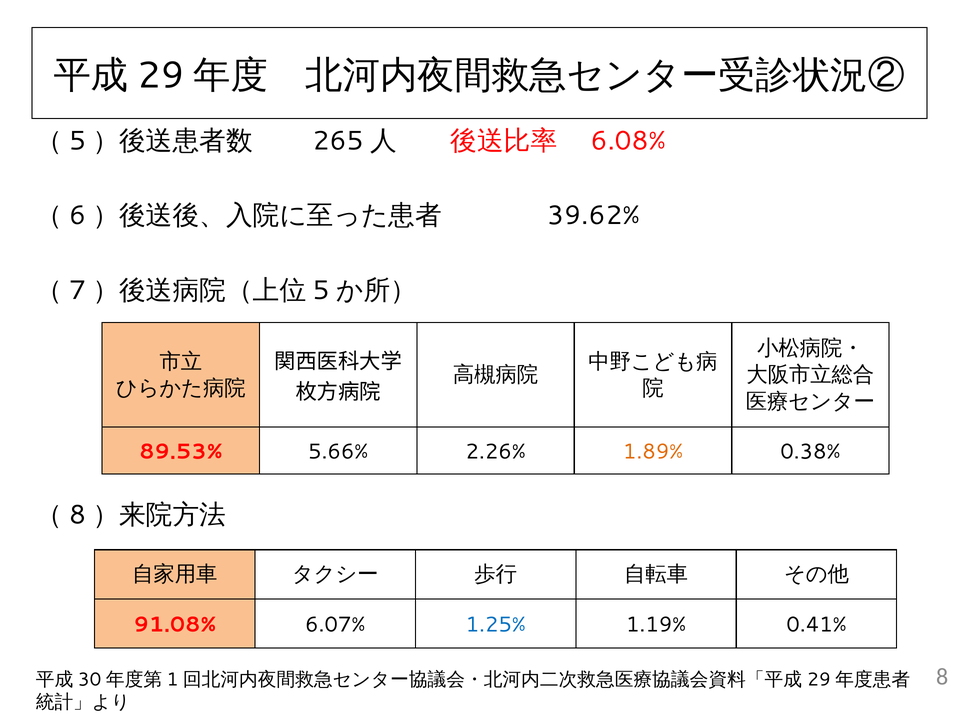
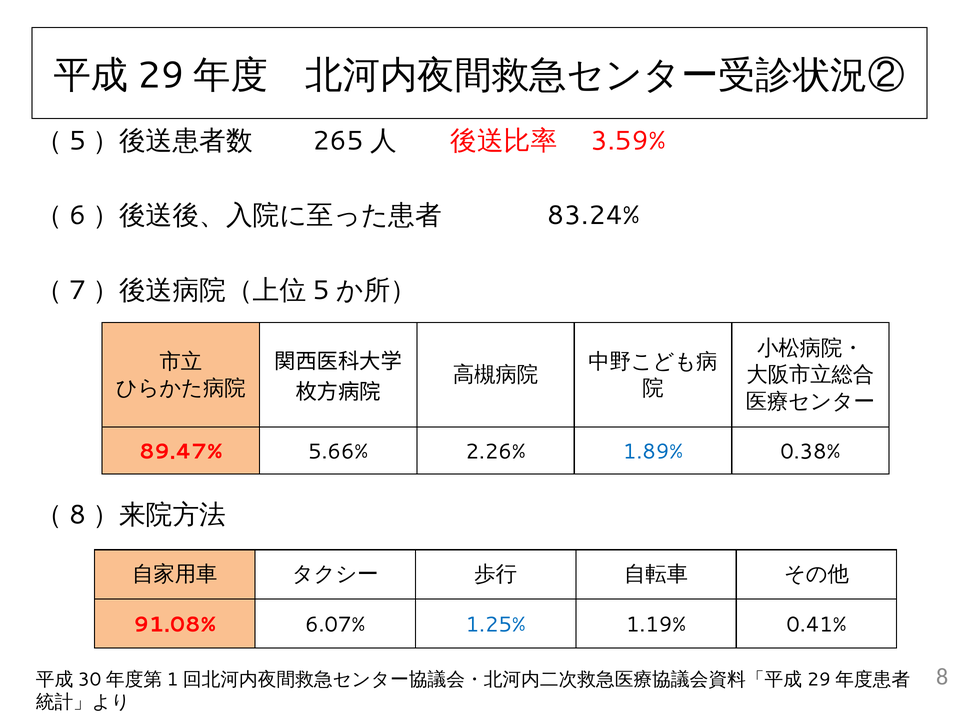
6.08%: 6.08% -> 3.59%
39.62%: 39.62% -> 83.24%
89.53%: 89.53% -> 89.47%
1.89% colour: orange -> blue
